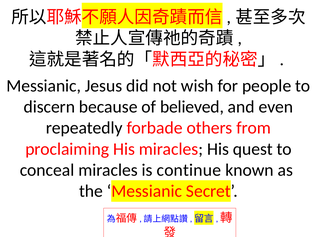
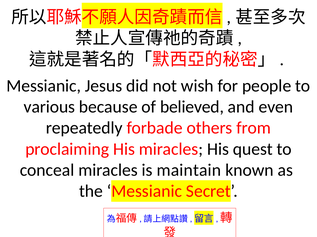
discern: discern -> various
continue: continue -> maintain
